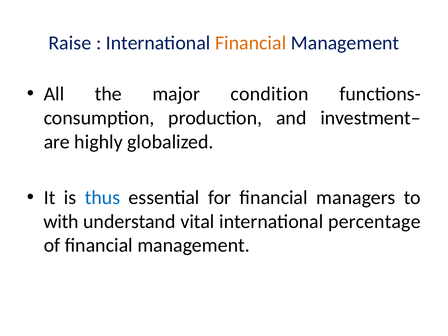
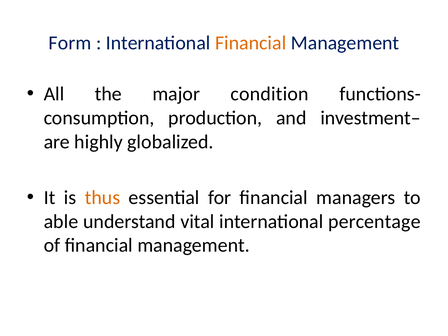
Raise: Raise -> Form
thus colour: blue -> orange
with: with -> able
